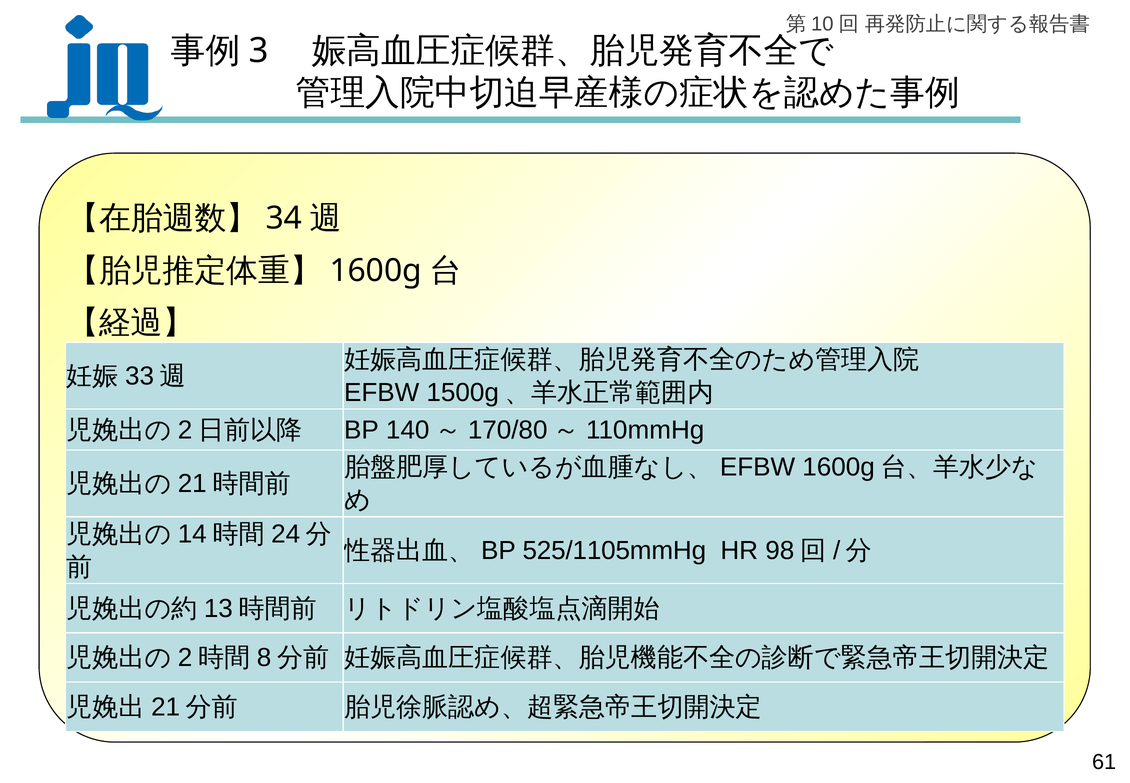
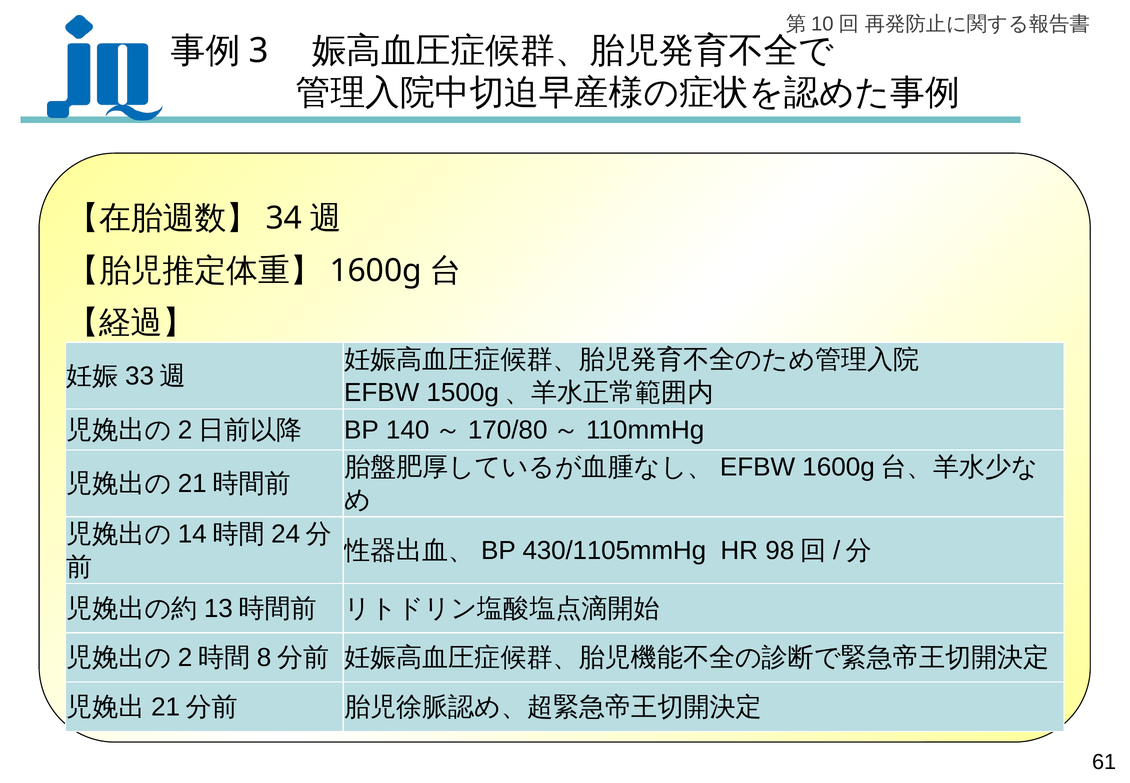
525/1105mmHg: 525/1105mmHg -> 430/1105mmHg
